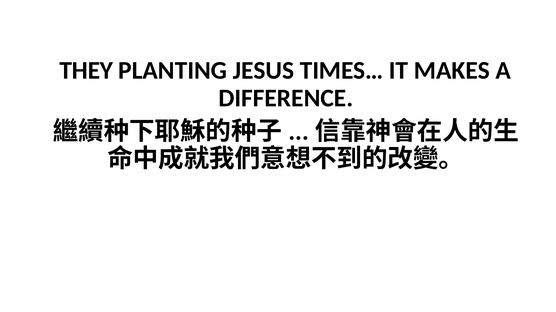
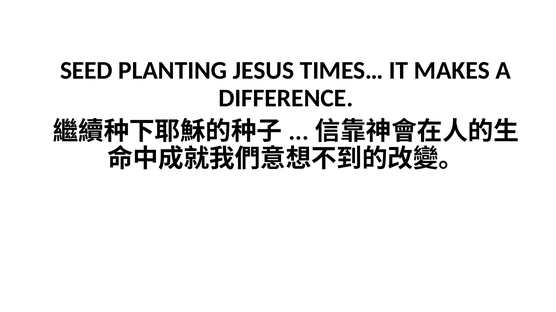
THEY: THEY -> SEED
